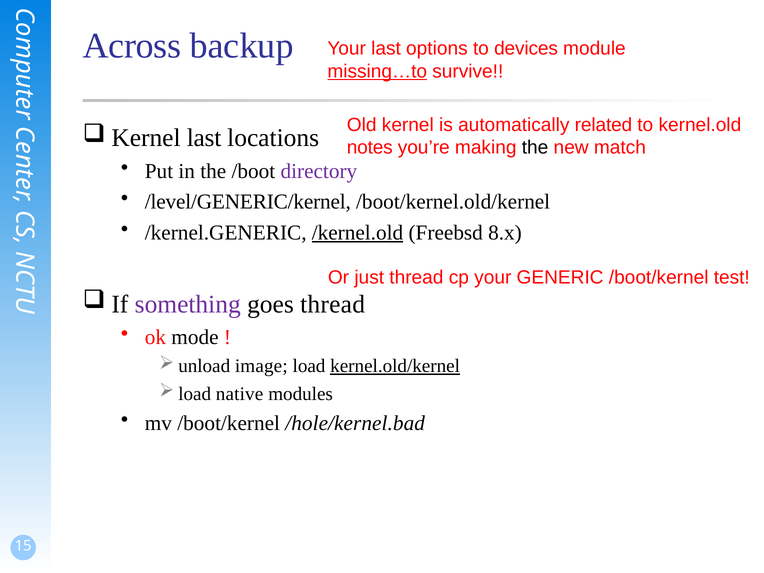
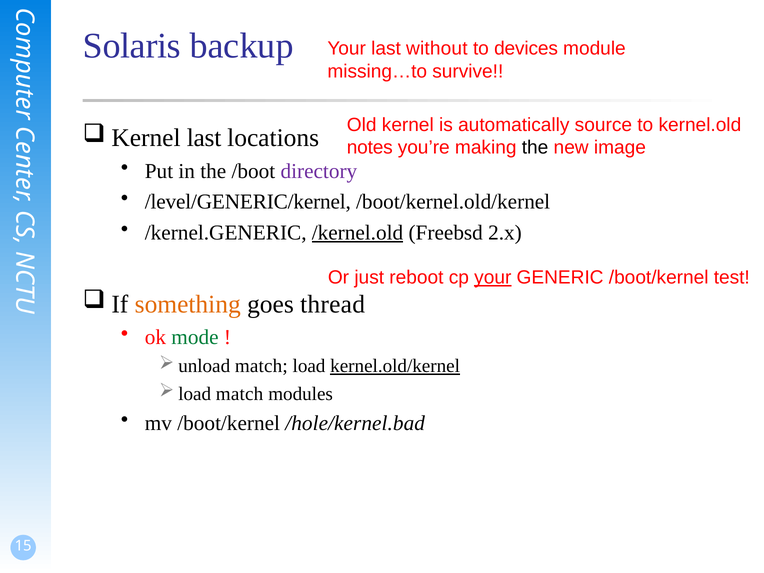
Across: Across -> Solaris
options: options -> without
missing…to underline: present -> none
related: related -> source
match: match -> image
8.x: 8.x -> 2.x
just thread: thread -> reboot
your at (493, 278) underline: none -> present
something colour: purple -> orange
mode colour: black -> green
image at (261, 366): image -> match
native at (240, 394): native -> match
